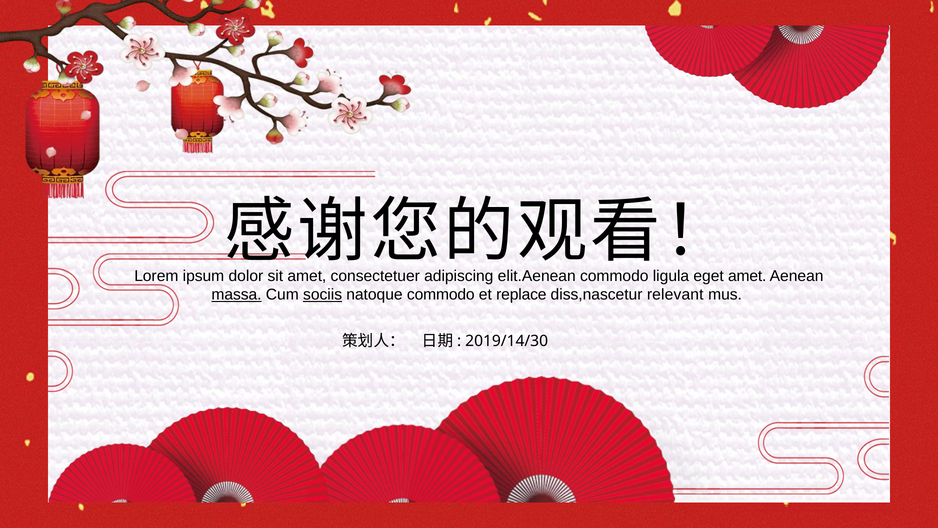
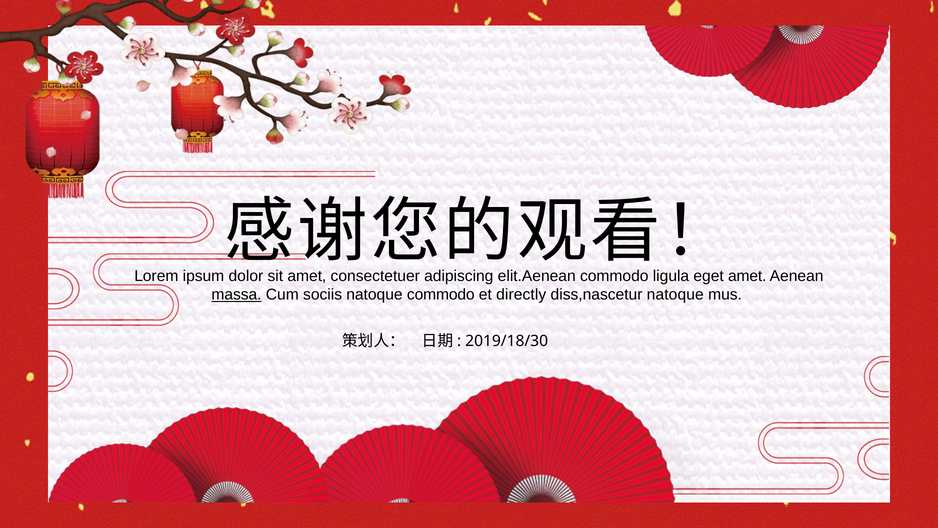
sociis underline: present -> none
replace: replace -> directly
diss,nascetur relevant: relevant -> natoque
2019/14/30: 2019/14/30 -> 2019/18/30
